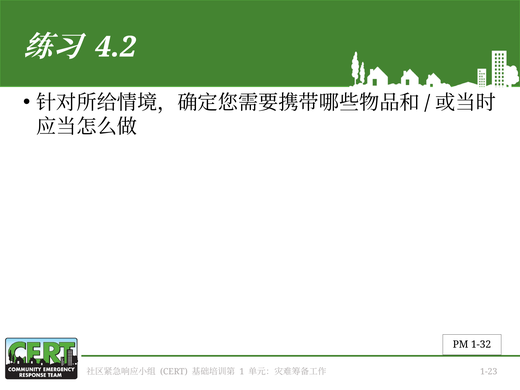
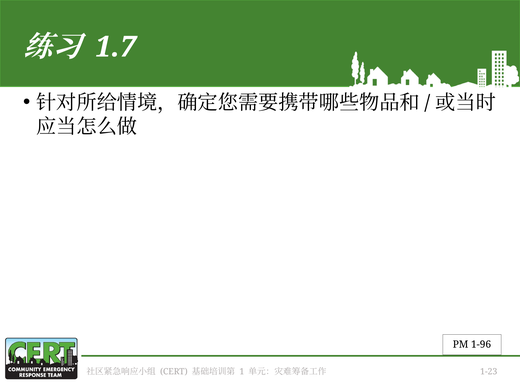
4.2: 4.2 -> 1.7
1-32: 1-32 -> 1-96
